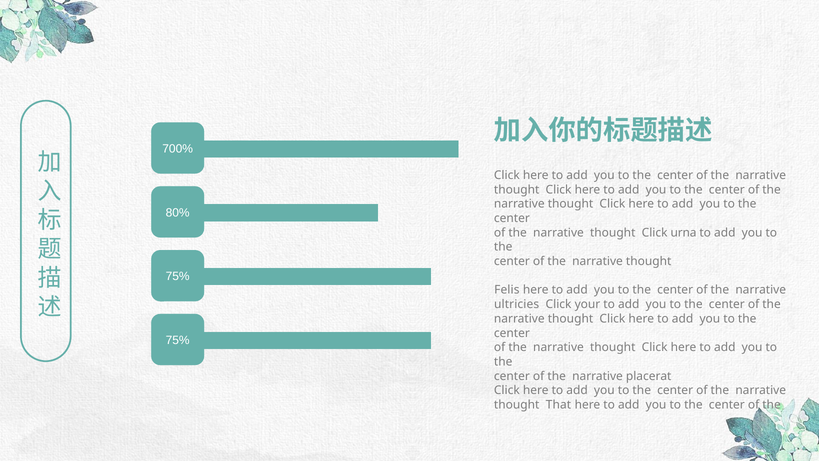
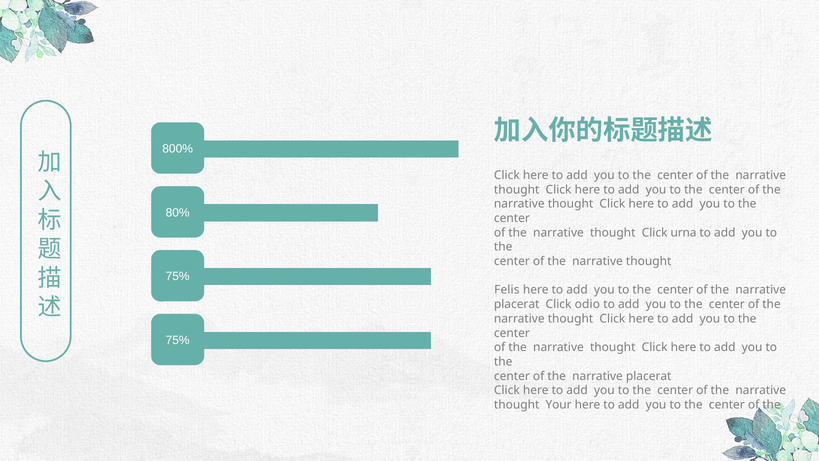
700%: 700% -> 800%
ultricies at (517, 304): ultricies -> placerat
your: your -> odio
That: That -> Your
